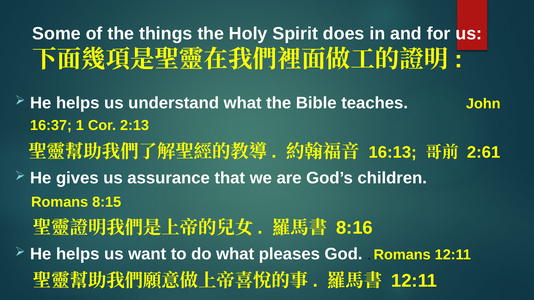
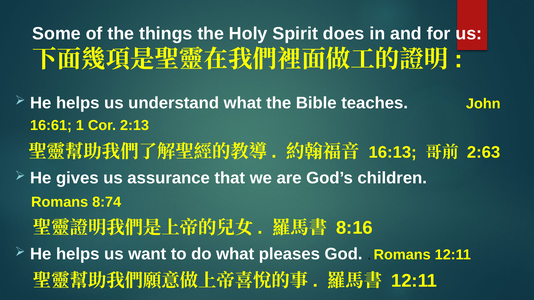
16:37: 16:37 -> 16:61
2:61: 2:61 -> 2:63
8:15: 8:15 -> 8:74
